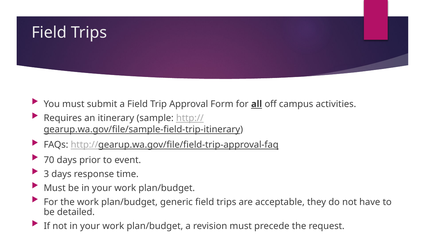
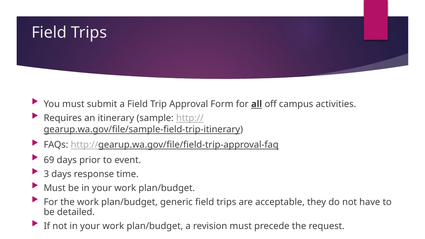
70: 70 -> 69
